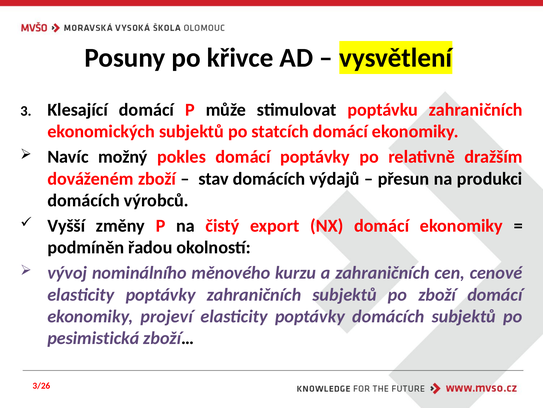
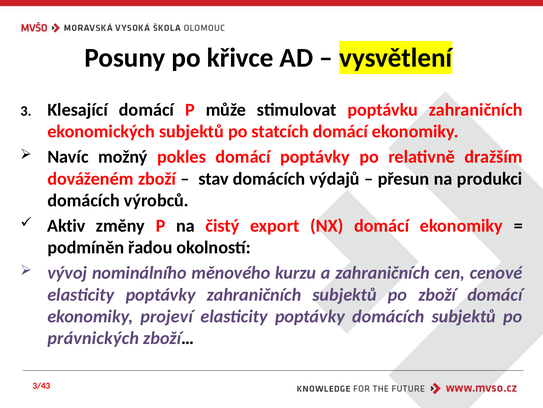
Vyšší: Vyšší -> Aktiv
pesimistická: pesimistická -> právnických
3/26: 3/26 -> 3/43
